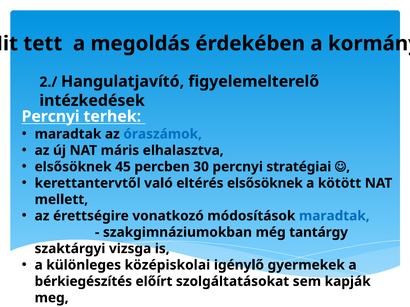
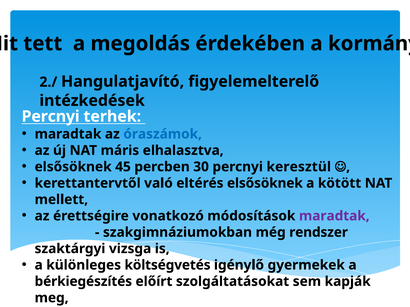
stratégiai: stratégiai -> keresztül
maradtak at (334, 216) colour: blue -> purple
tantárgy: tantárgy -> rendszer
középiskolai: középiskolai -> költségvetés
